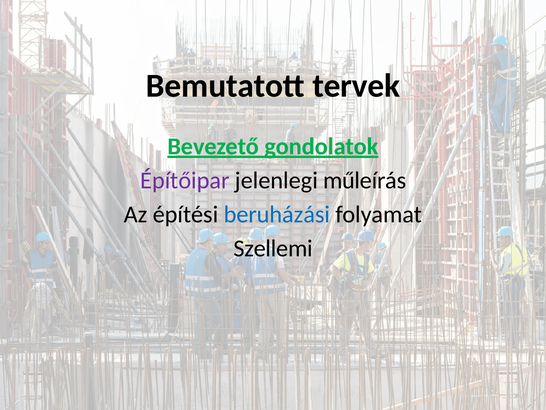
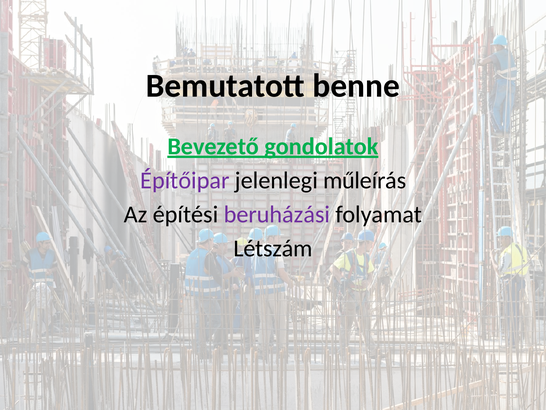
tervek: tervek -> benne
beruházási colour: blue -> purple
Szellemi: Szellemi -> Létszám
